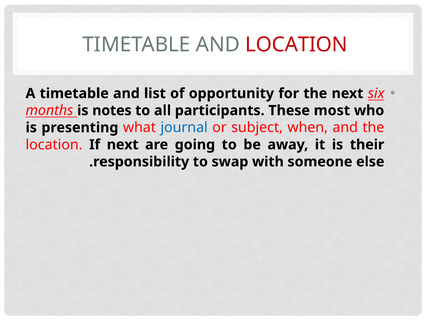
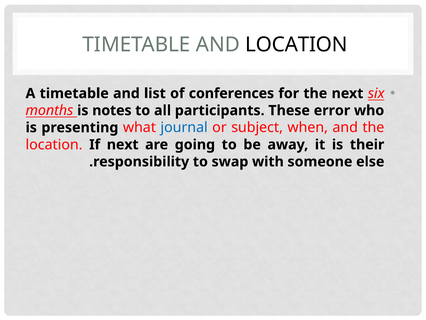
LOCATION at (296, 45) colour: red -> black
opportunity: opportunity -> conferences
most: most -> error
